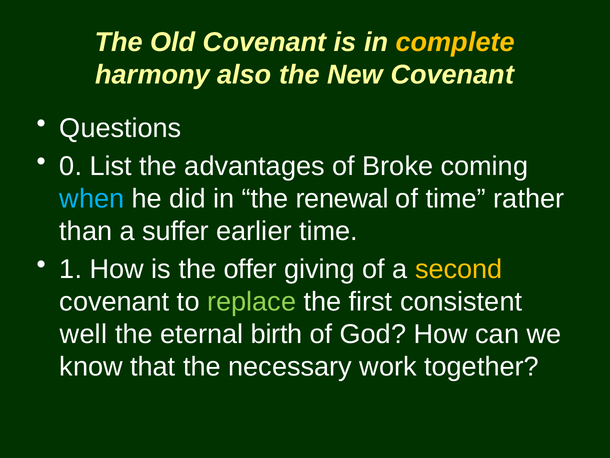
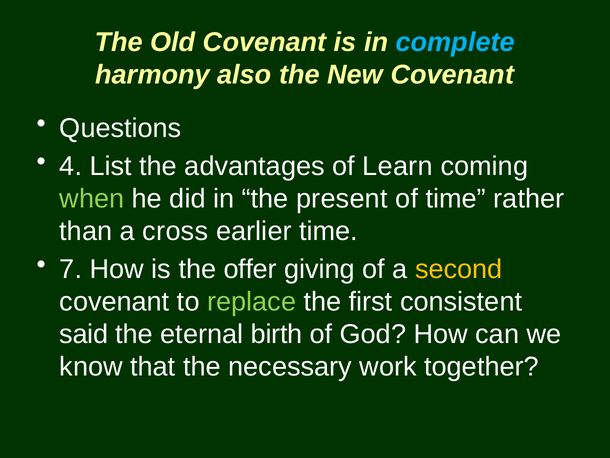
complete colour: yellow -> light blue
0: 0 -> 4
Broke: Broke -> Learn
when colour: light blue -> light green
renewal: renewal -> present
suffer: suffer -> cross
1: 1 -> 7
well: well -> said
